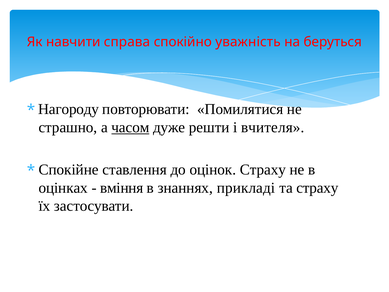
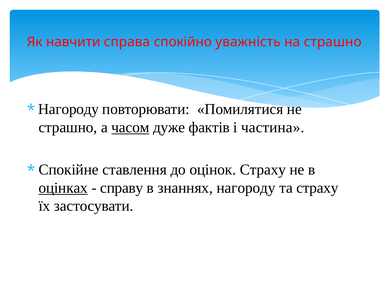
на беруться: беруться -> страшно
решти: решти -> фактів
вчителя: вчителя -> частина
оцінках underline: none -> present
вміння: вміння -> справу
знаннях прикладі: прикладі -> нагороду
